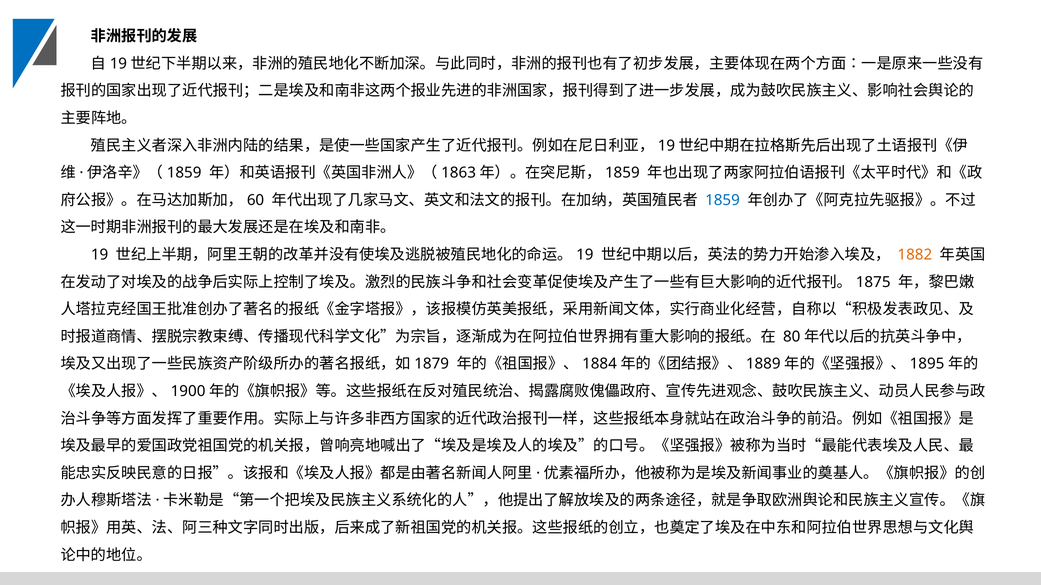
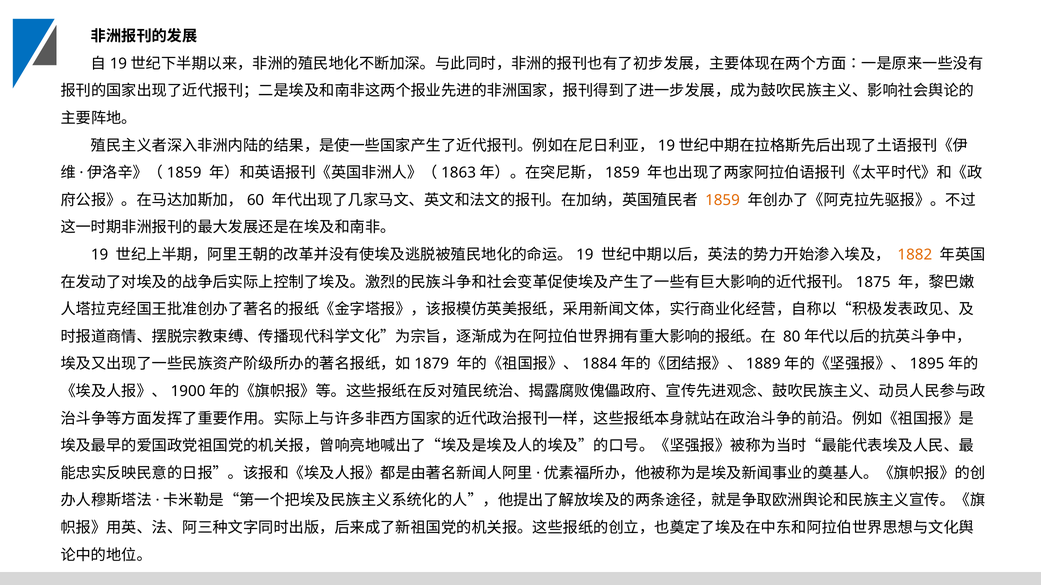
1859 colour: blue -> orange
